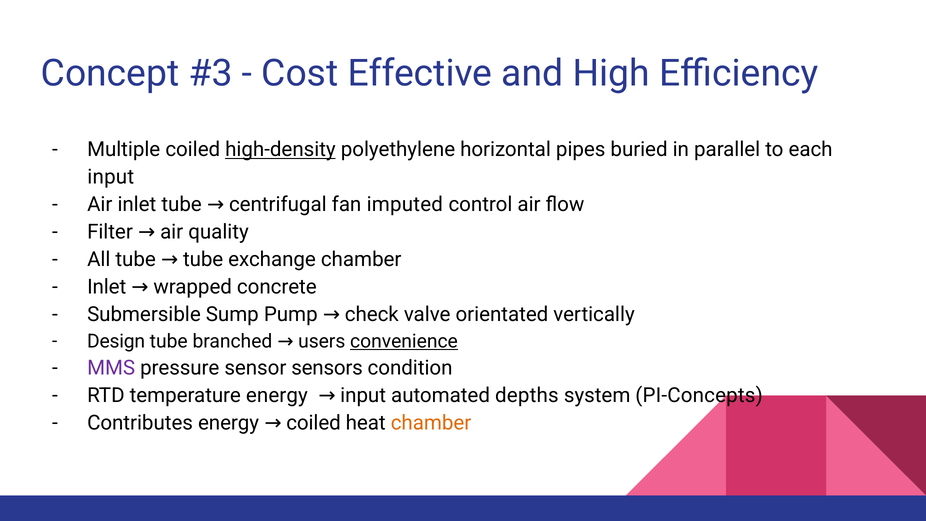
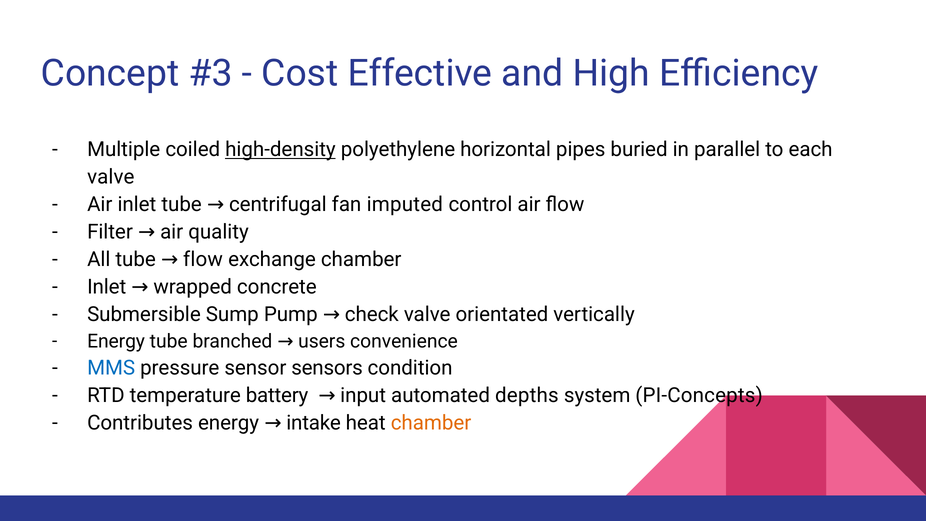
input at (111, 177): input -> valve
tube tube: tube -> flow
Design at (116, 341): Design -> Energy
convenience underline: present -> none
MMS colour: purple -> blue
temperature energy: energy -> battery
energy coiled: coiled -> intake
